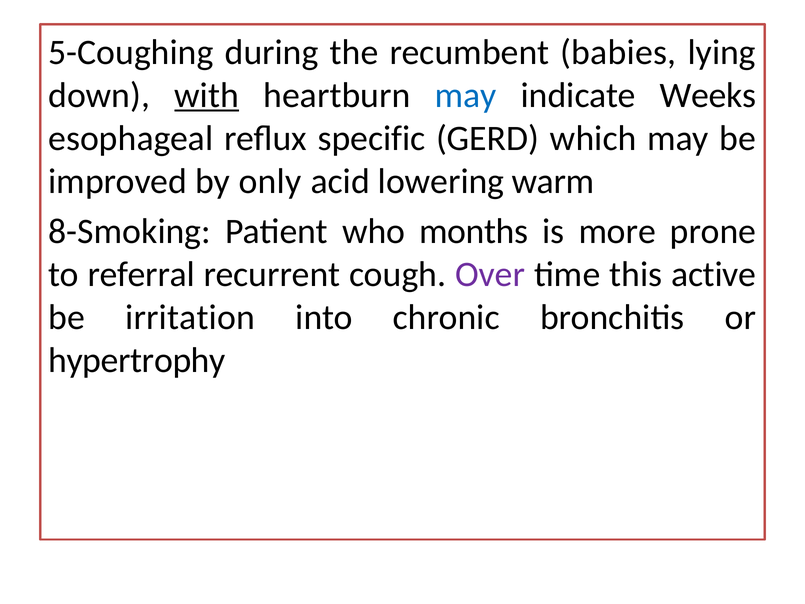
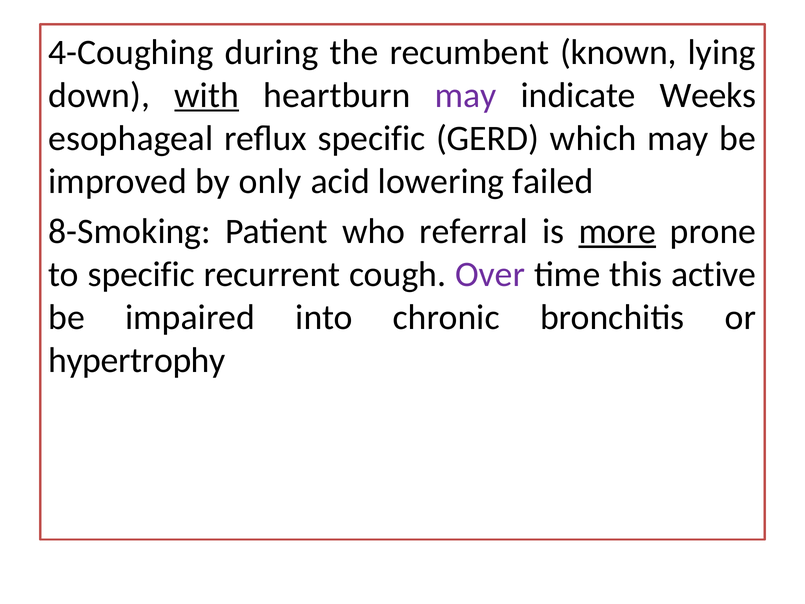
5-Coughing: 5-Coughing -> 4-Coughing
babies: babies -> known
may at (466, 95) colour: blue -> purple
warm: warm -> failed
months: months -> referral
more underline: none -> present
to referral: referral -> specific
irritation: irritation -> impaired
